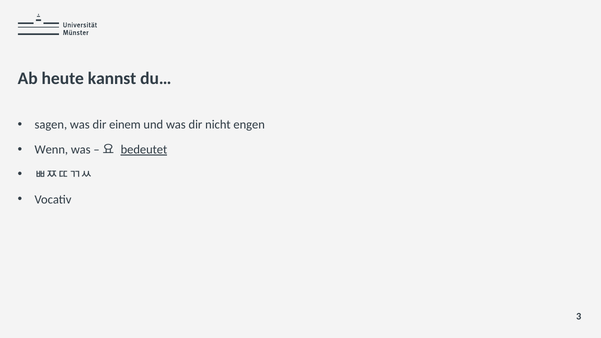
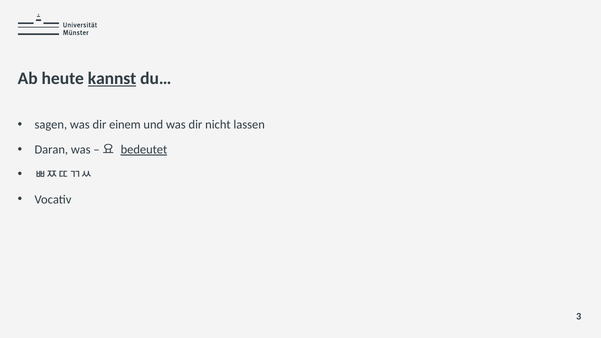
kannst underline: none -> present
engen: engen -> lassen
Wenn: Wenn -> Daran
